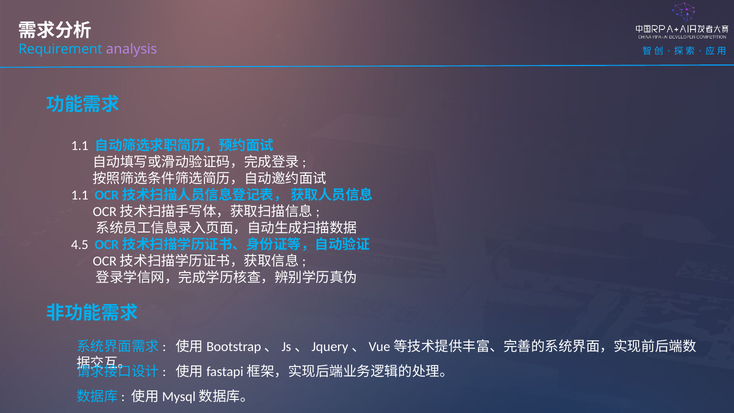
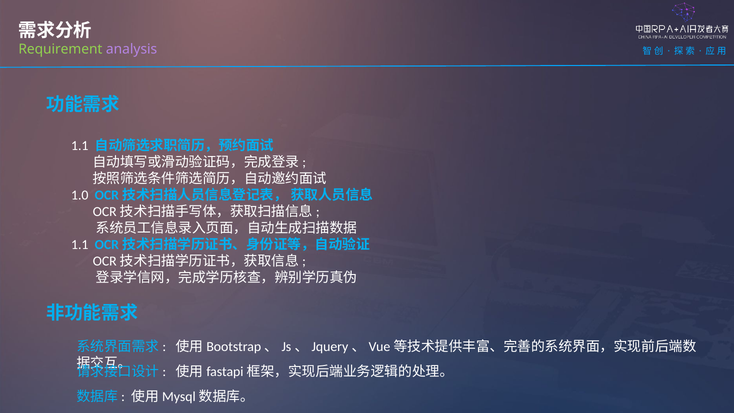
Requirement colour: light blue -> light green
1.1 at (80, 195): 1.1 -> 1.0
4.5 at (80, 245): 4.5 -> 1.1
